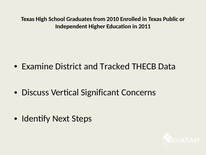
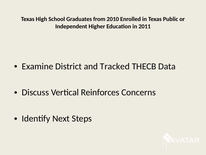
Significant: Significant -> Reinforces
